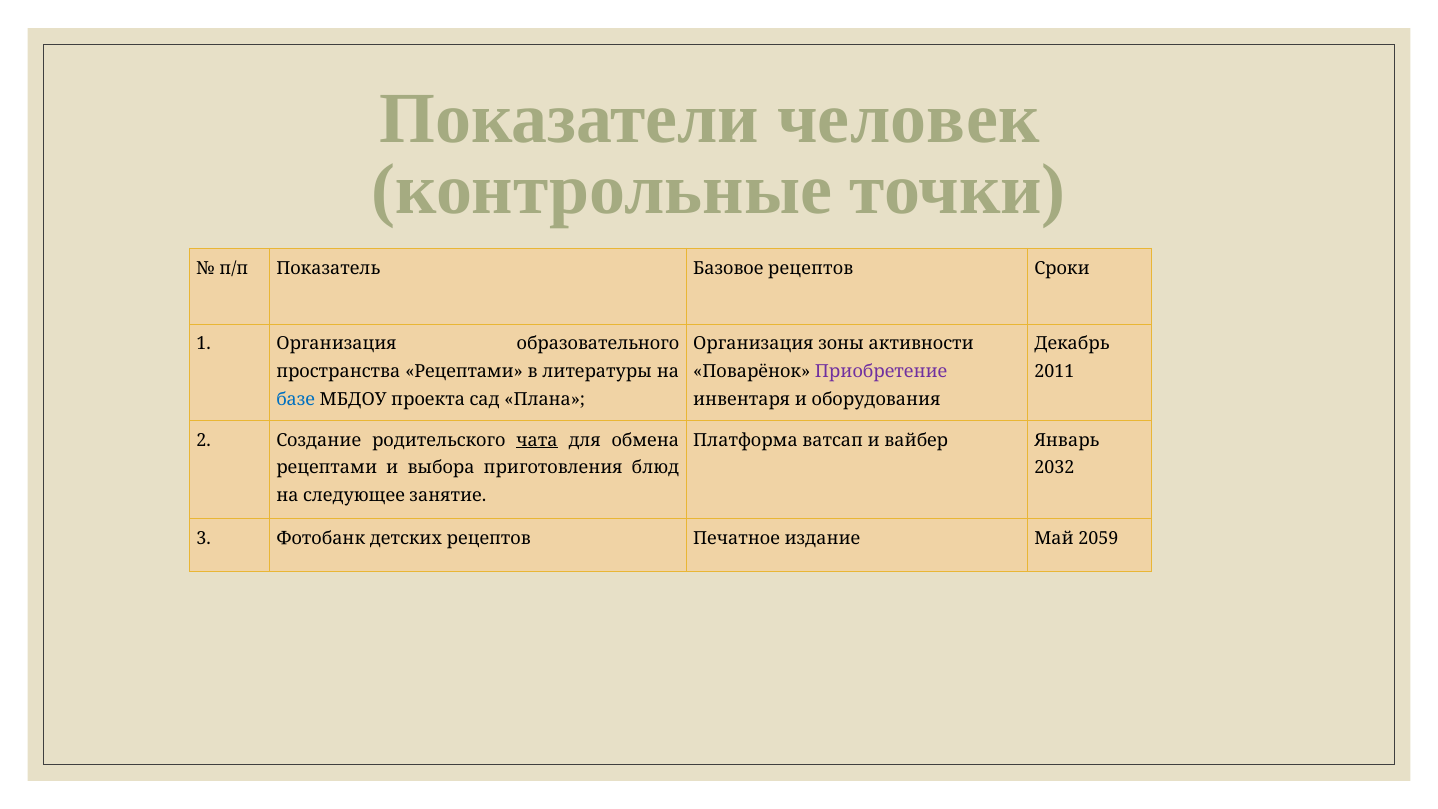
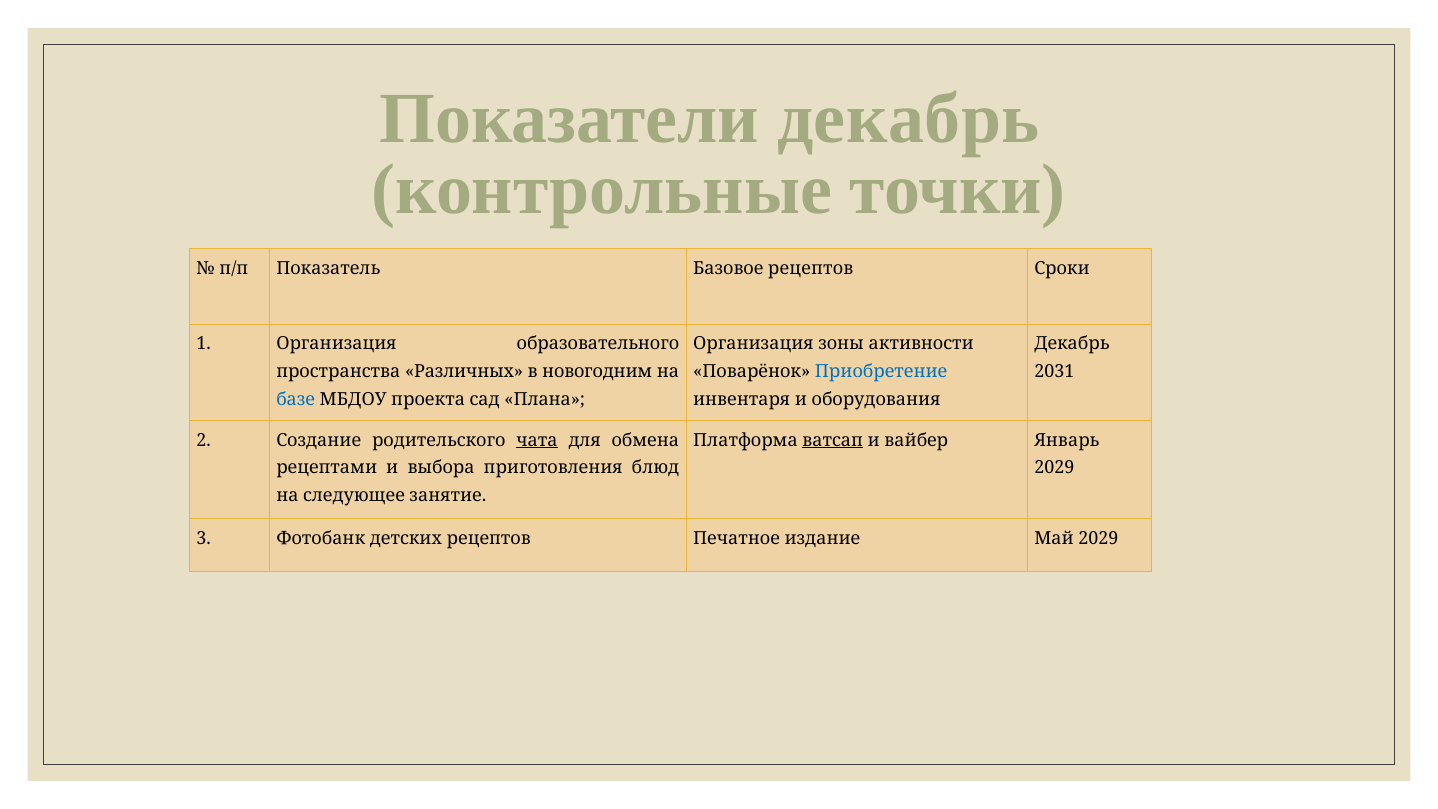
Показатели человек: человек -> декабрь
пространства Рецептами: Рецептами -> Различных
литературы: литературы -> новогодним
Приобретение colour: purple -> blue
2011: 2011 -> 2031
ватсап underline: none -> present
2032 at (1054, 468): 2032 -> 2029
Май 2059: 2059 -> 2029
